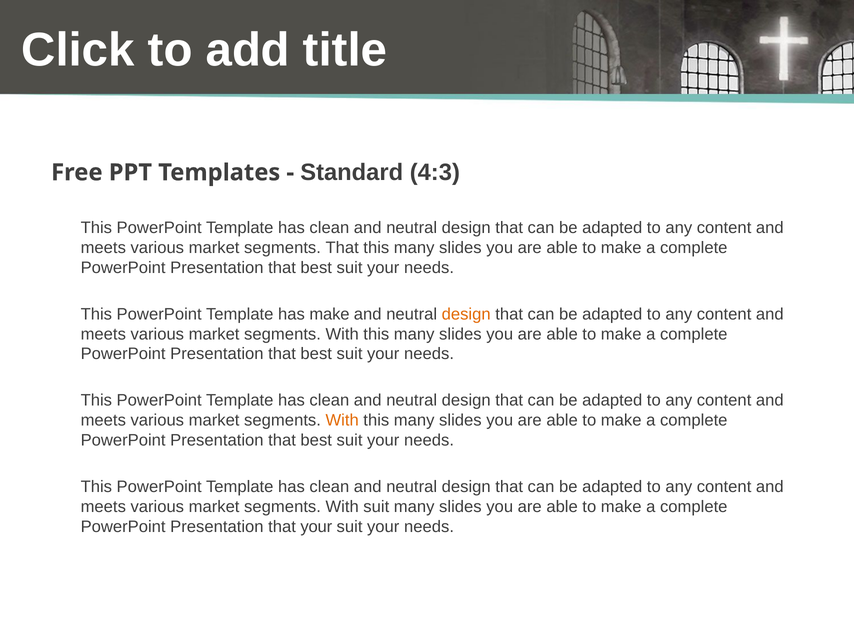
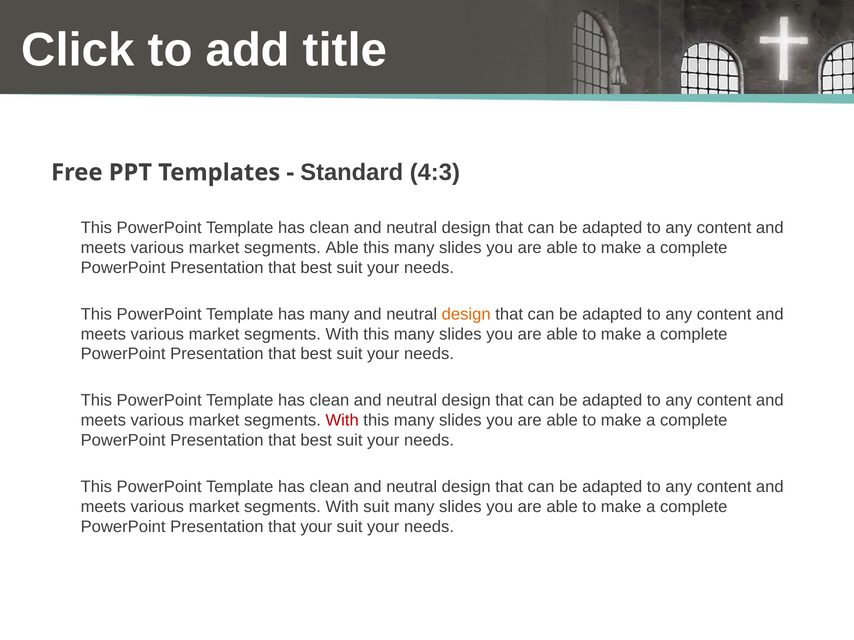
segments That: That -> Able
has make: make -> many
With at (342, 421) colour: orange -> red
